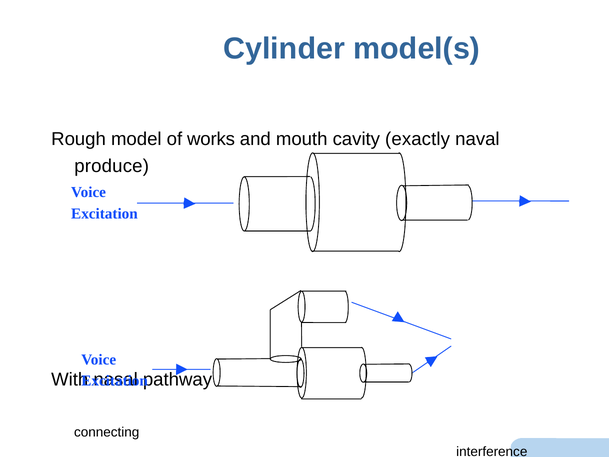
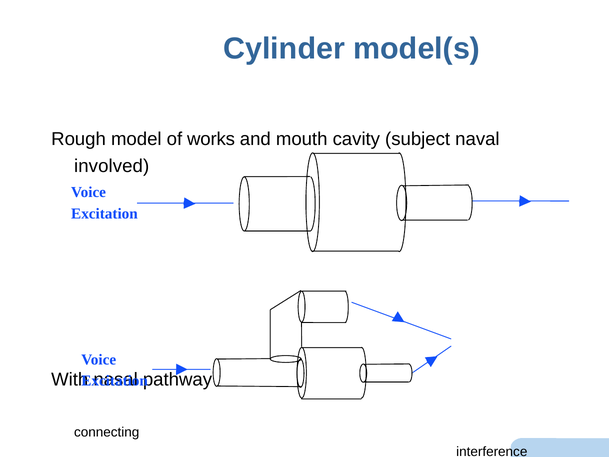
exactly: exactly -> subject
produce: produce -> involved
